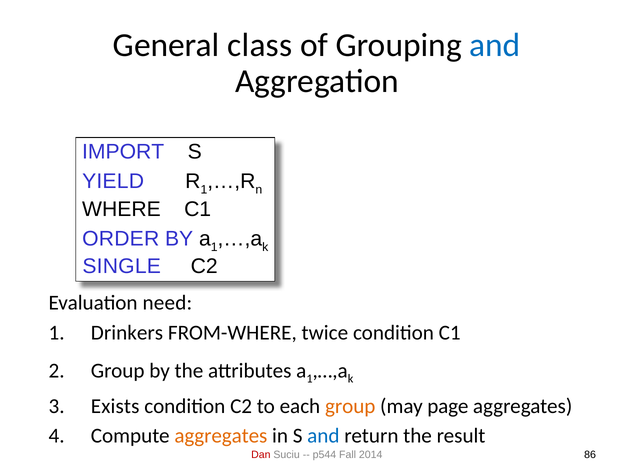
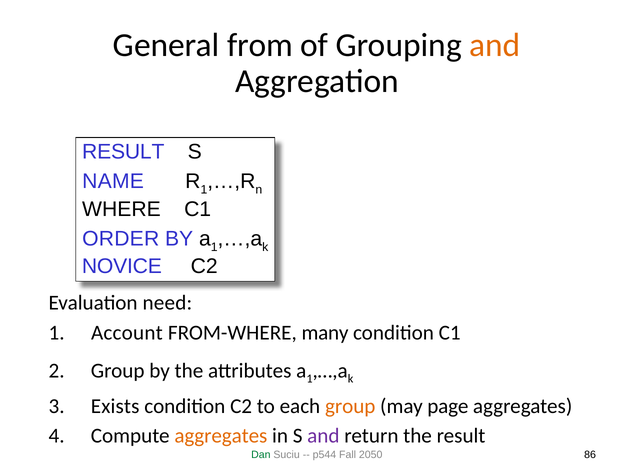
class: class -> from
and at (495, 45) colour: blue -> orange
IMPORT at (123, 152): IMPORT -> RESULT
YIELD: YIELD -> NAME
SINGLE: SINGLE -> NOVICE
Drinkers: Drinkers -> Account
twice: twice -> many
and at (323, 436) colour: blue -> purple
Dan colour: red -> green
2014: 2014 -> 2050
